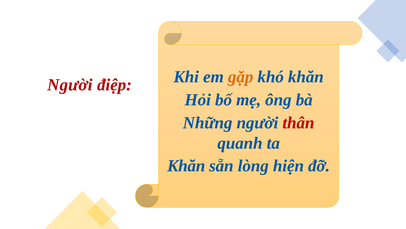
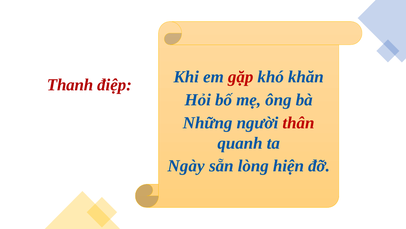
Người at (70, 85): Người -> Thanh
gặp colour: orange -> red
Khăn at (186, 166): Khăn -> Ngày
